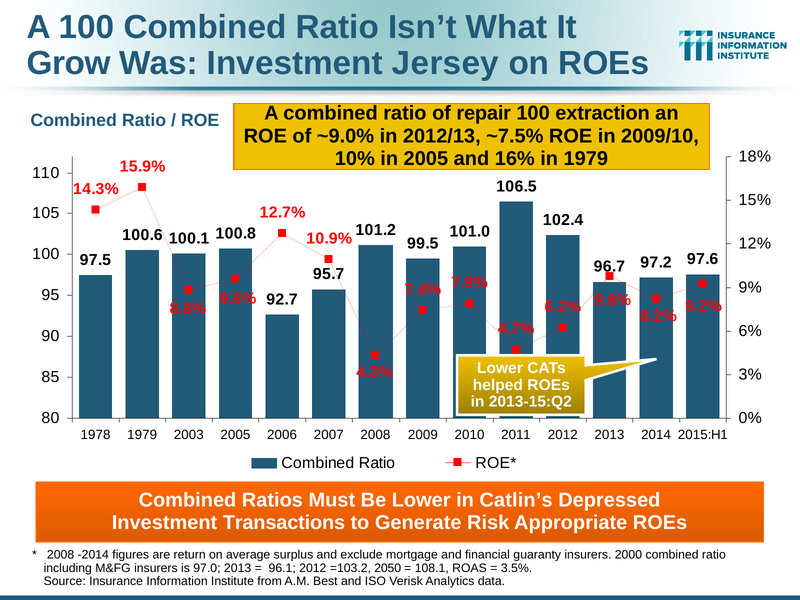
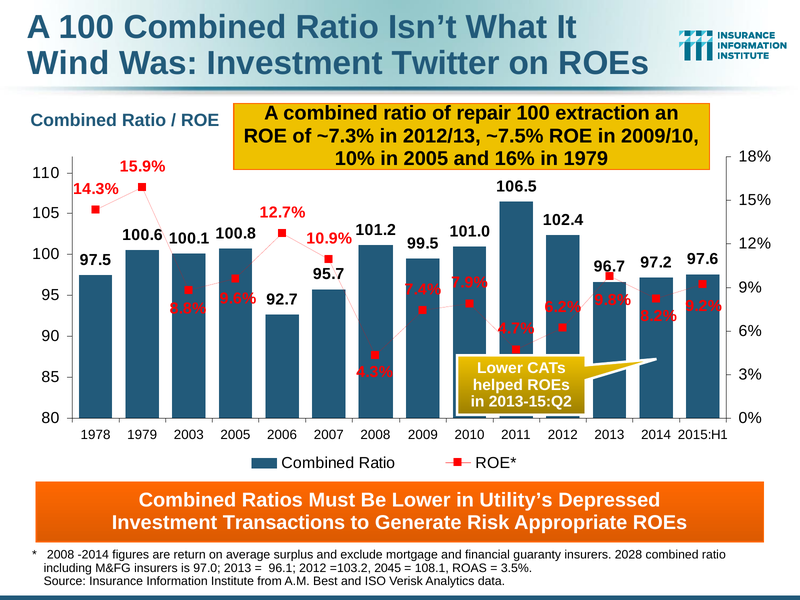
Grow: Grow -> Wind
Jersey: Jersey -> Twitter
~9.0%: ~9.0% -> ~7.3%
Catlin’s: Catlin’s -> Utility’s
2000: 2000 -> 2028
2050: 2050 -> 2045
